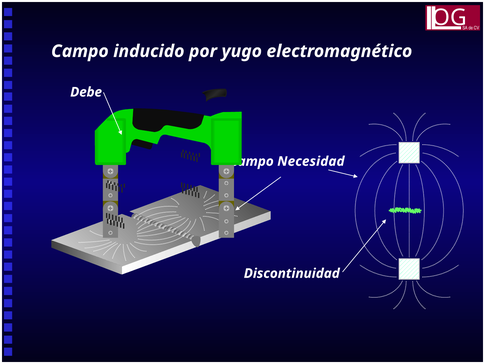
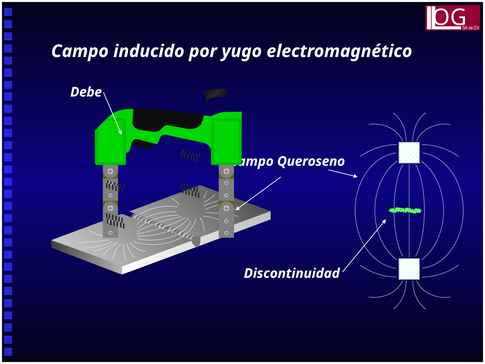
Necesidad: Necesidad -> Queroseno
